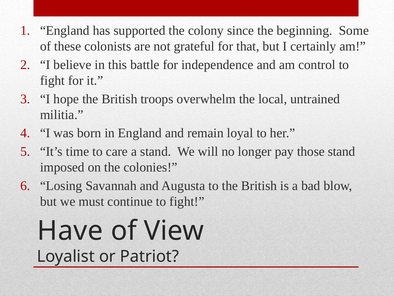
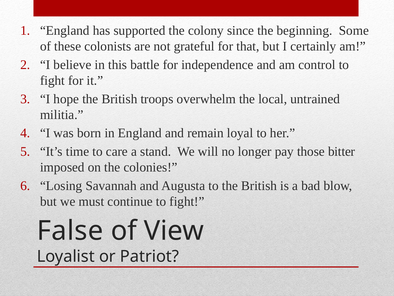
those stand: stand -> bitter
Have: Have -> False
